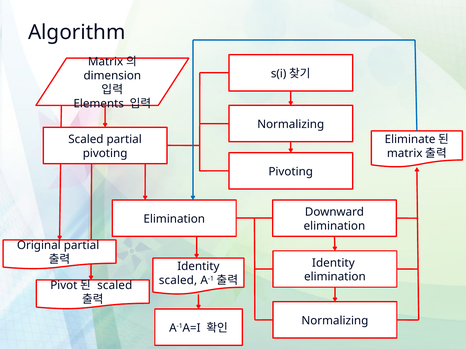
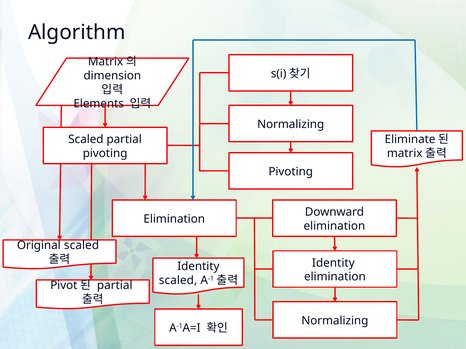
Original partial: partial -> scaled
scaled at (115, 286): scaled -> partial
